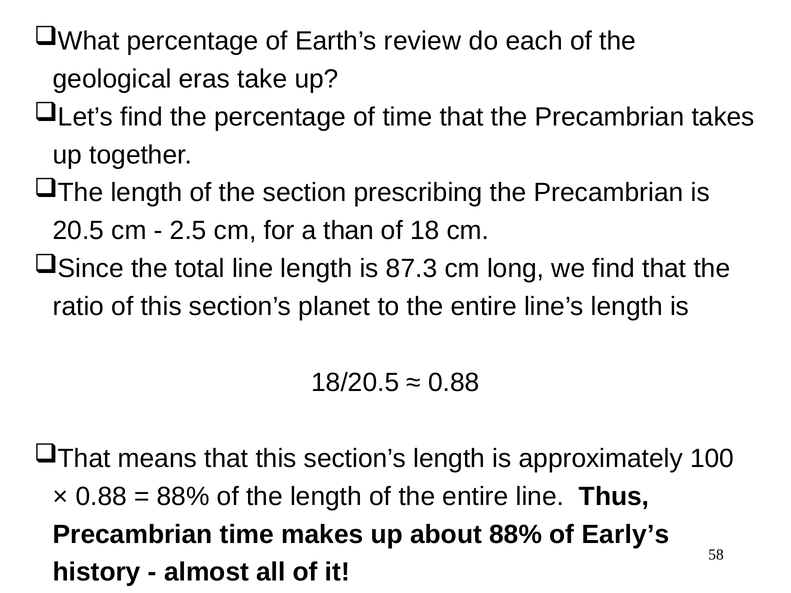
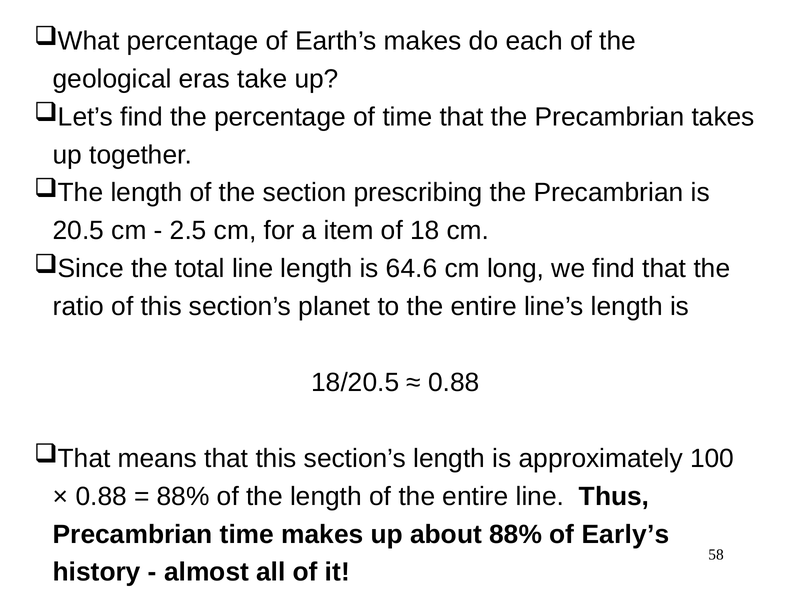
Earth’s review: review -> makes
than: than -> item
87.3: 87.3 -> 64.6
